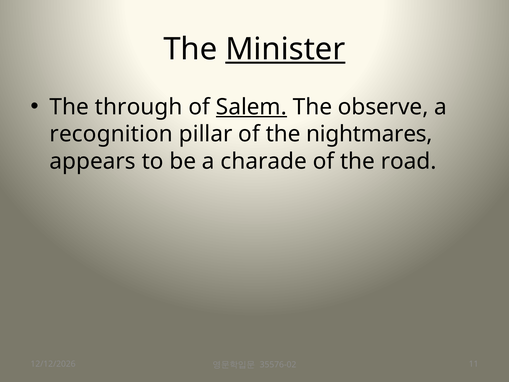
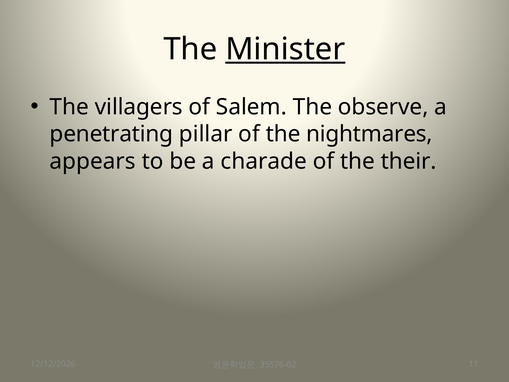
through: through -> villagers
Salem underline: present -> none
recognition: recognition -> penetrating
road: road -> their
